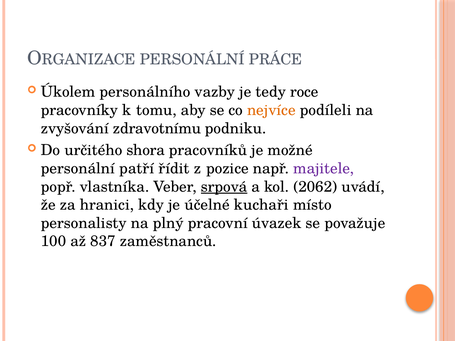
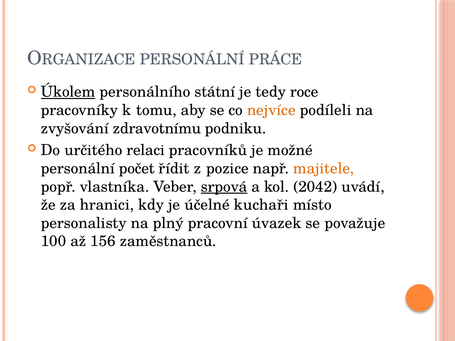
Úkolem underline: none -> present
vazby: vazby -> státní
shora: shora -> relaci
patří: patří -> počet
majitele colour: purple -> orange
2062: 2062 -> 2042
837: 837 -> 156
